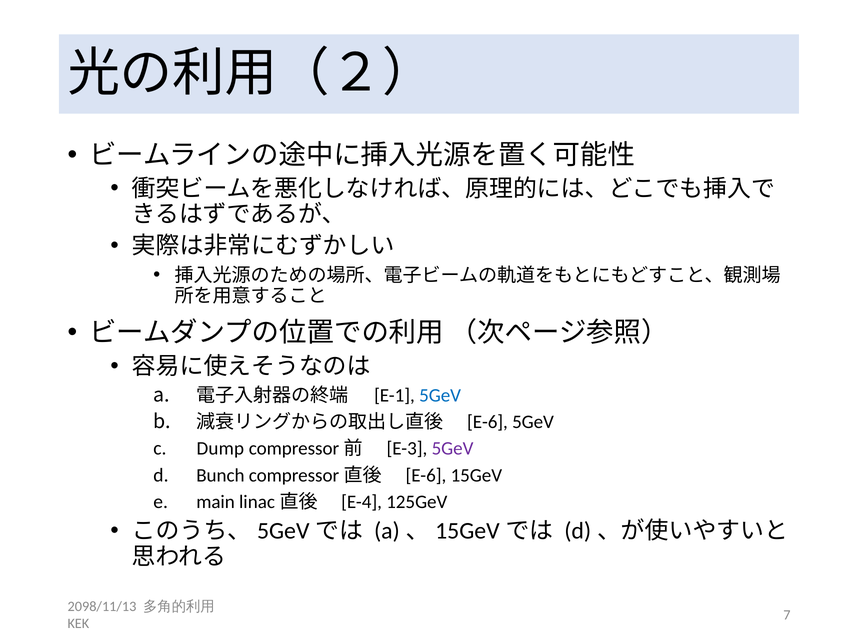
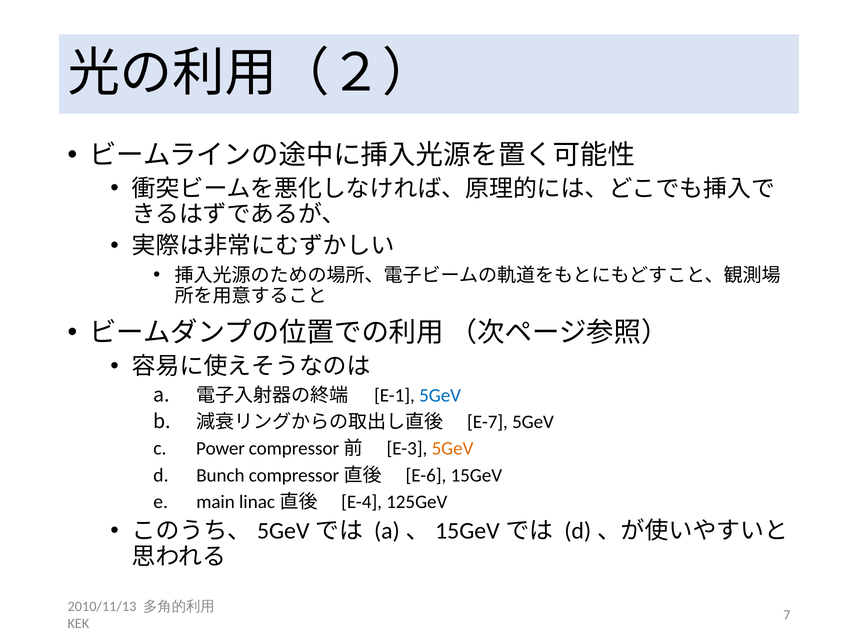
E-6 at (487, 422): E-6 -> E-7
Dump: Dump -> Power
5GeV at (453, 448) colour: purple -> orange
2098/11/13: 2098/11/13 -> 2010/11/13
